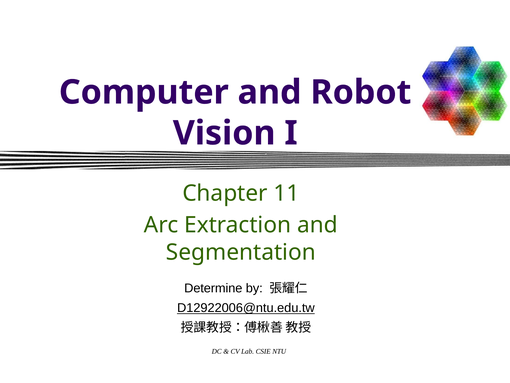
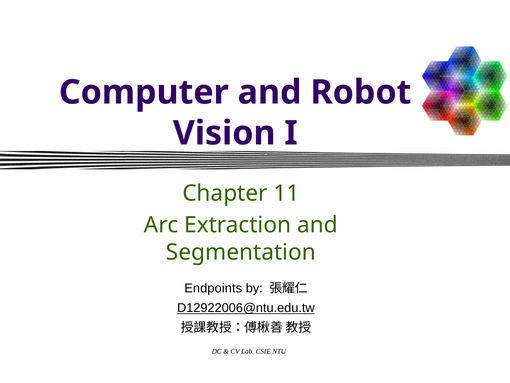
Determine: Determine -> Endpoints
